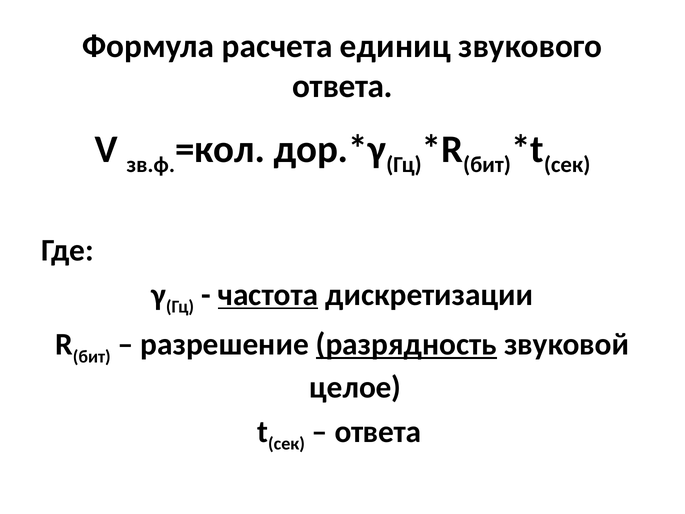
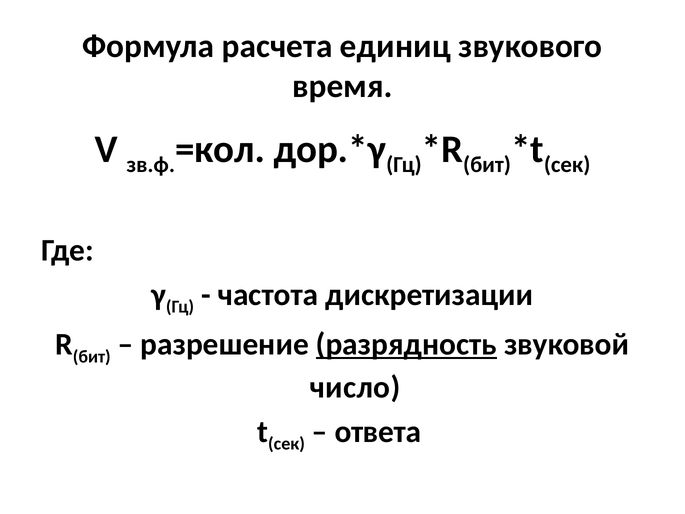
ответа at (343, 86): ответа -> время
частота underline: present -> none
целое: целое -> число
